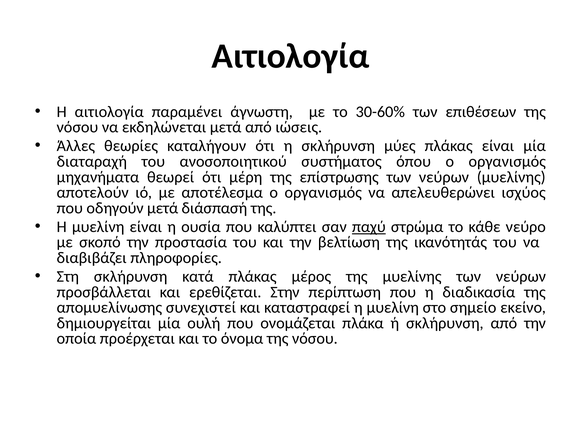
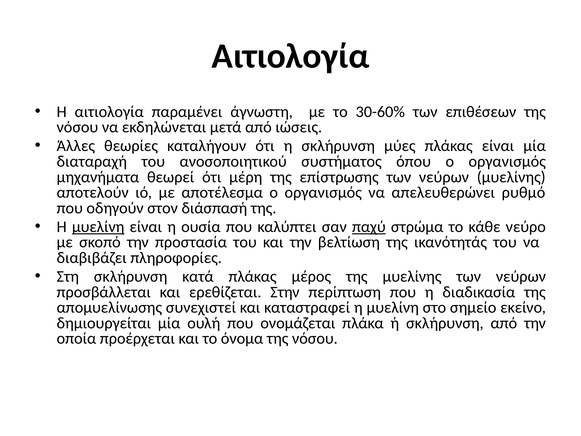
ισχύος: ισχύος -> ρυθμό
οδηγούν μετά: μετά -> στον
μυελίνη at (98, 227) underline: none -> present
